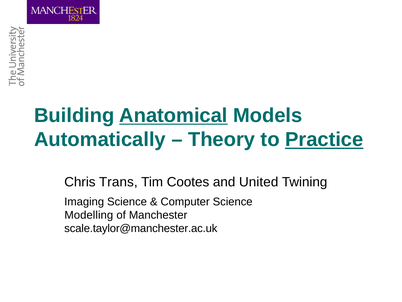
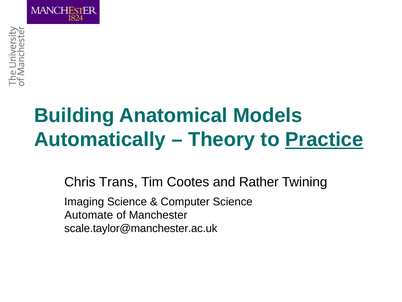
Anatomical underline: present -> none
United: United -> Rather
Modelling: Modelling -> Automate
